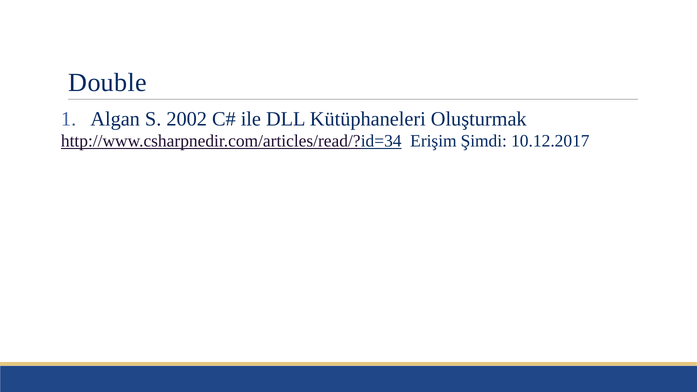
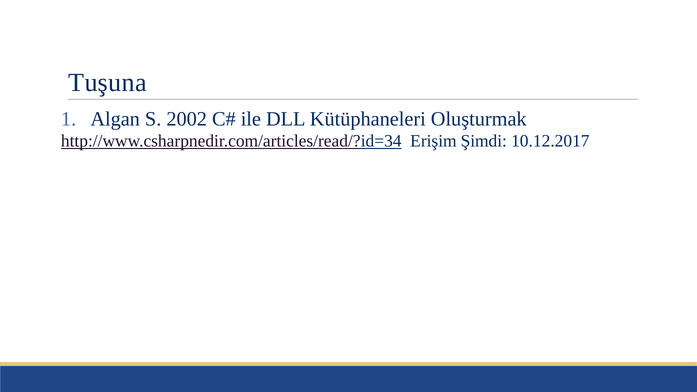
Double: Double -> Tuşuna
